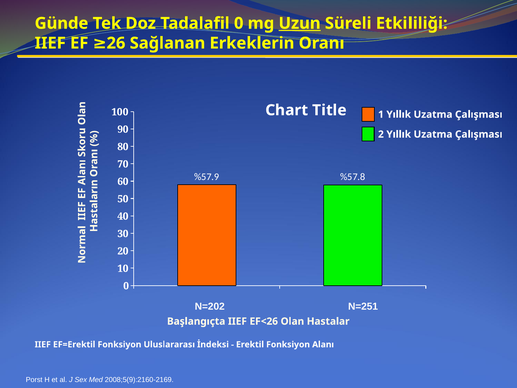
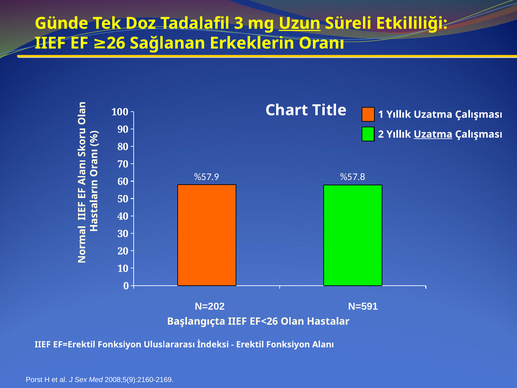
Tadalafil 0: 0 -> 3
Uzatma at (433, 134) underline: none -> present
N=251: N=251 -> N=591
